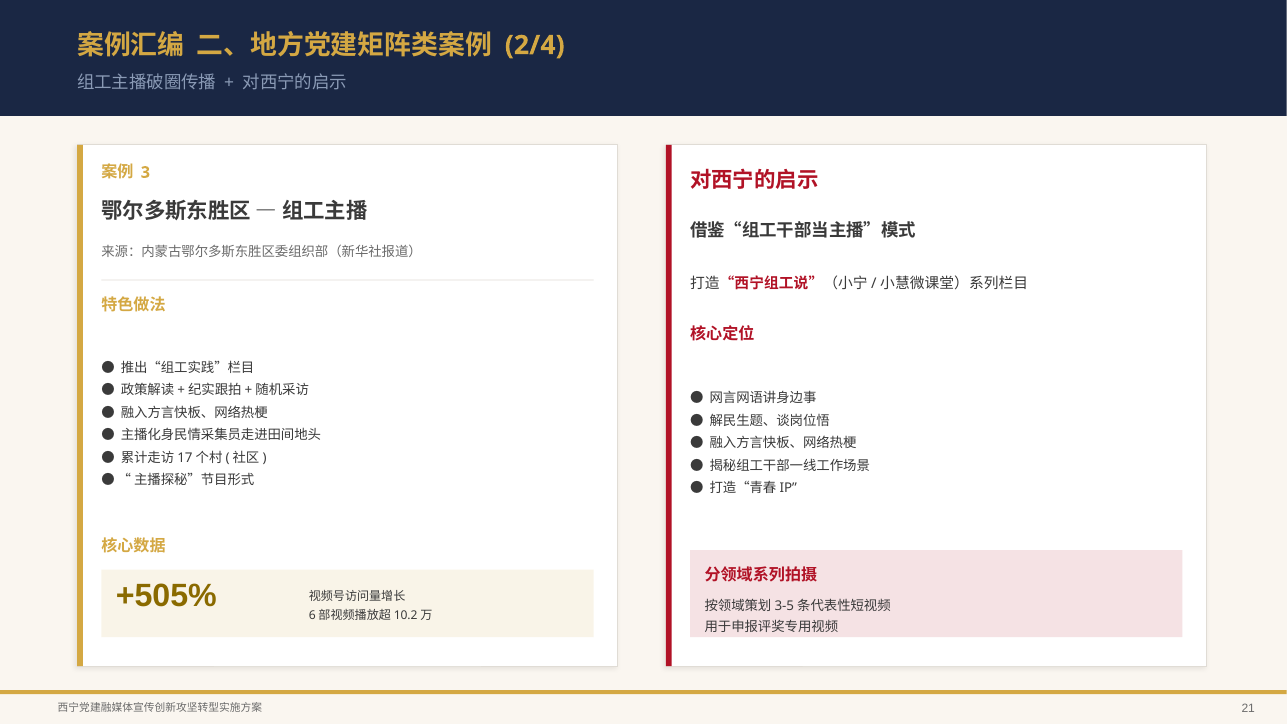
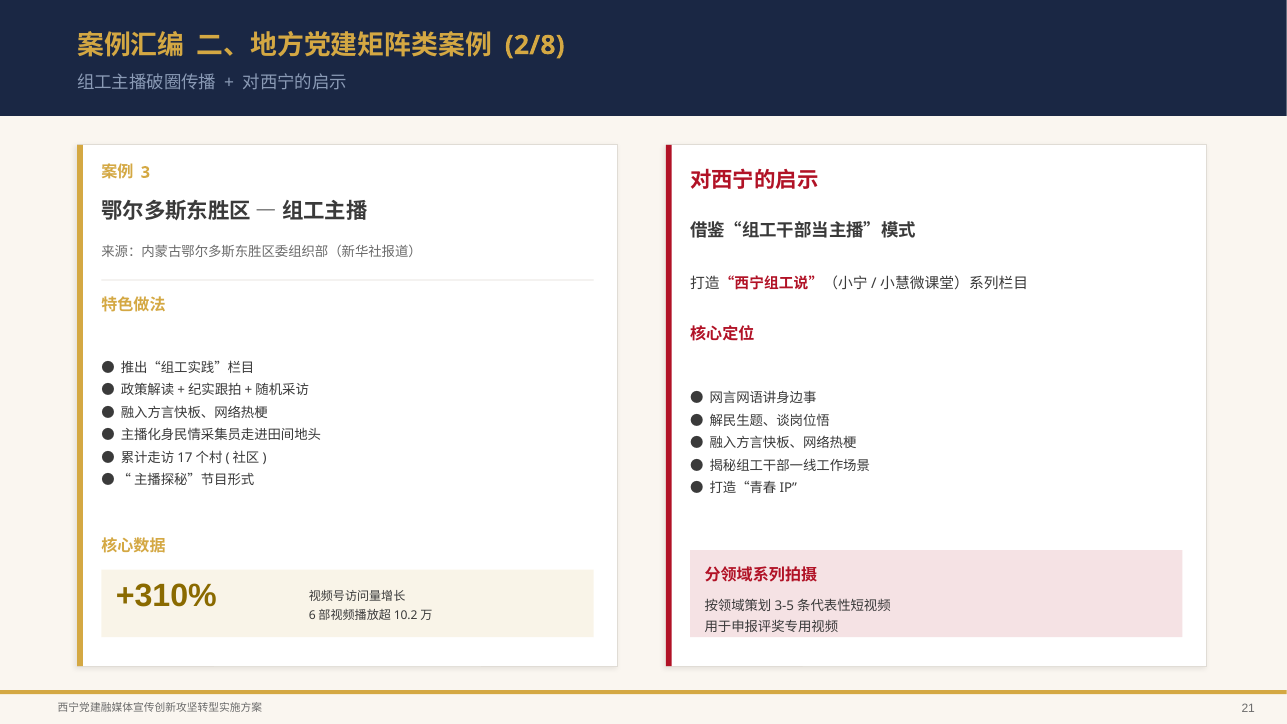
2/4: 2/4 -> 2/8
+505%: +505% -> +310%
